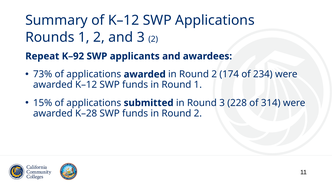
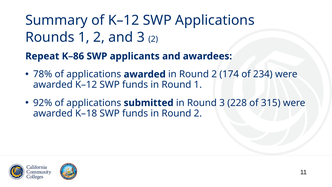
K–92: K–92 -> K–86
73%: 73% -> 78%
15%: 15% -> 92%
314: 314 -> 315
K–28: K–28 -> K–18
